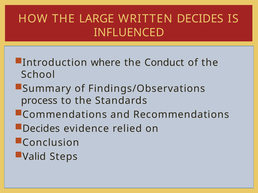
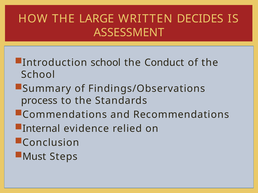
INFLUENCED: INFLUENCED -> ASSESSMENT
Introduction where: where -> school
Decides at (41, 129): Decides -> Internal
Valid: Valid -> Must
